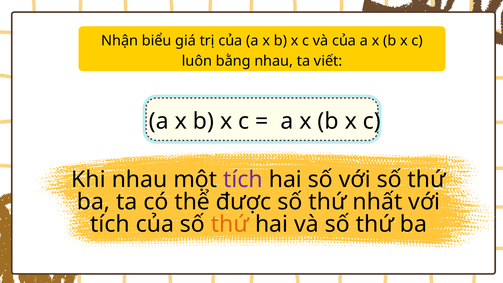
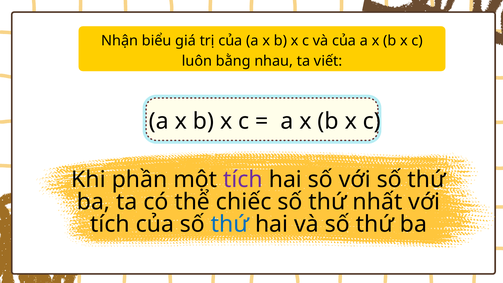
Khi nhau: nhau -> phần
được: được -> chiếc
thứ at (230, 224) colour: orange -> blue
